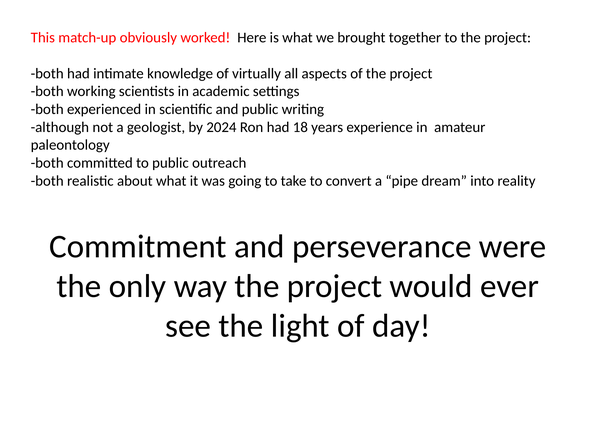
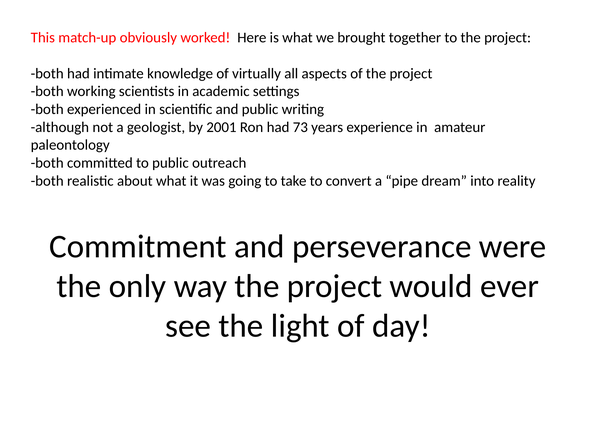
2024: 2024 -> 2001
18: 18 -> 73
